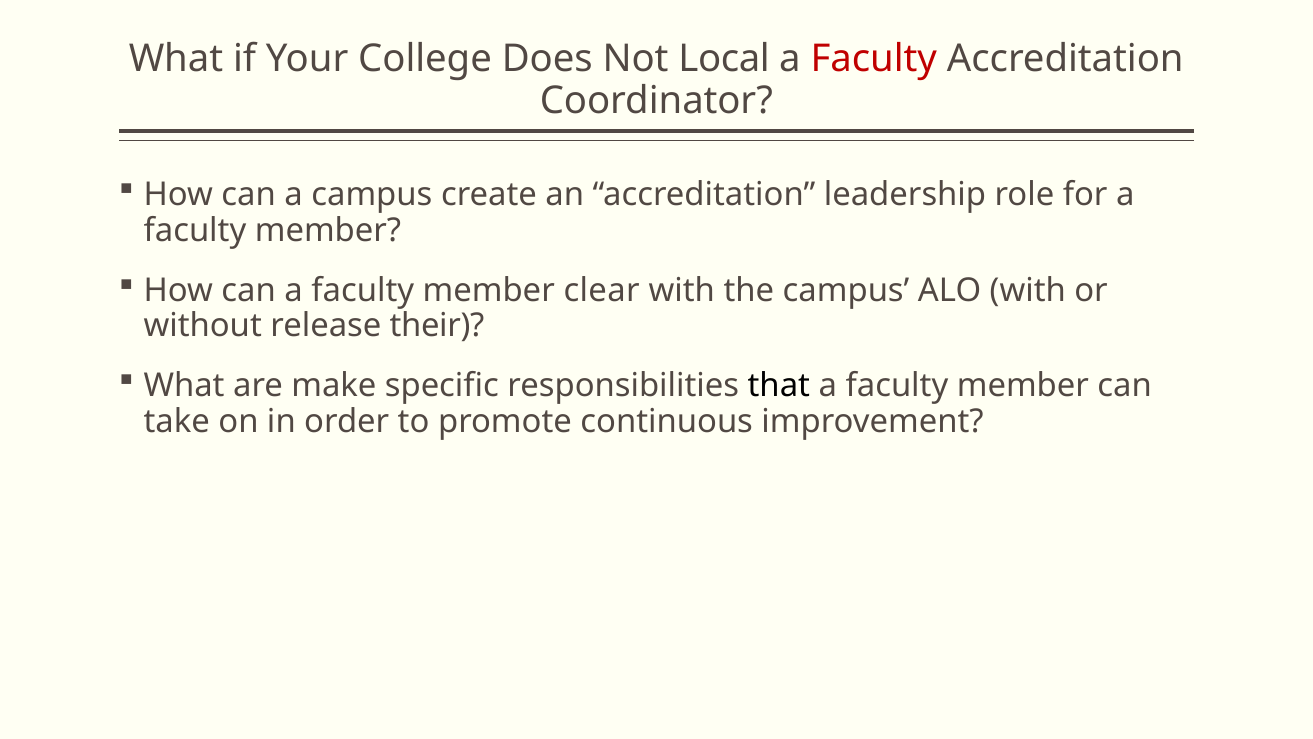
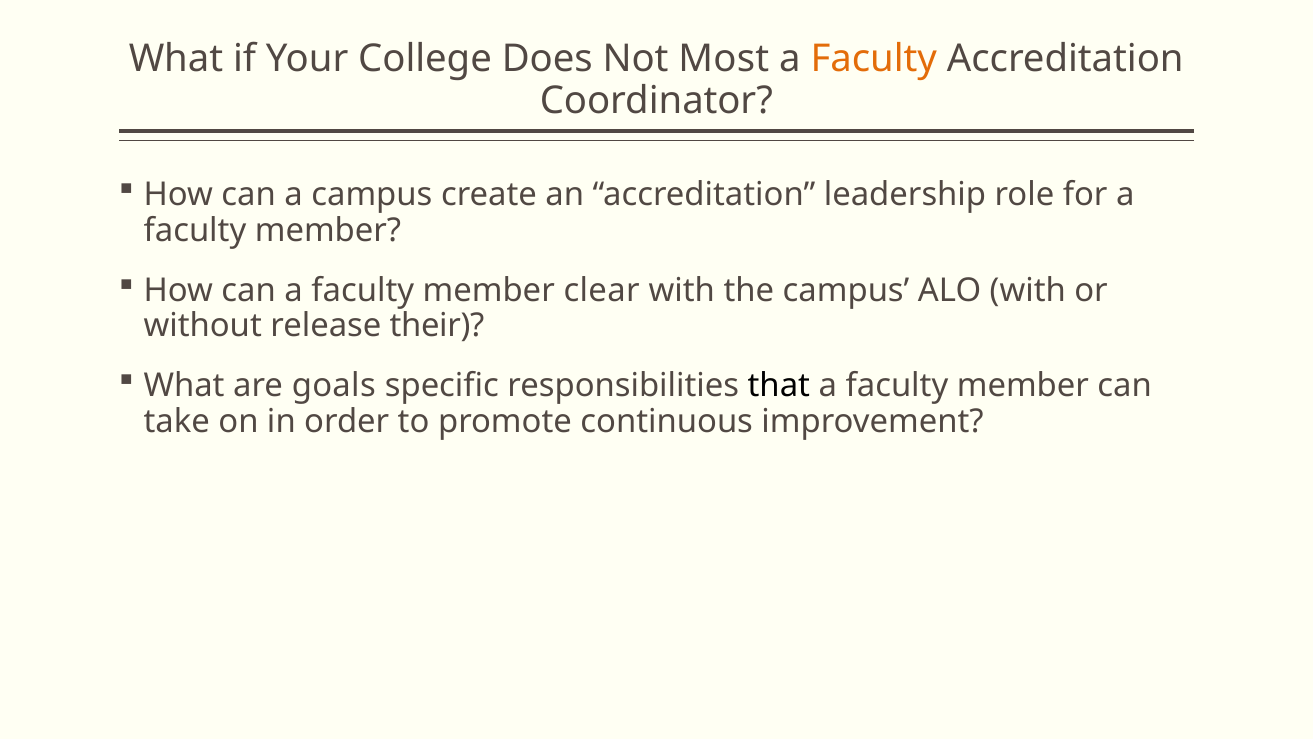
Local: Local -> Most
Faculty at (874, 59) colour: red -> orange
make: make -> goals
